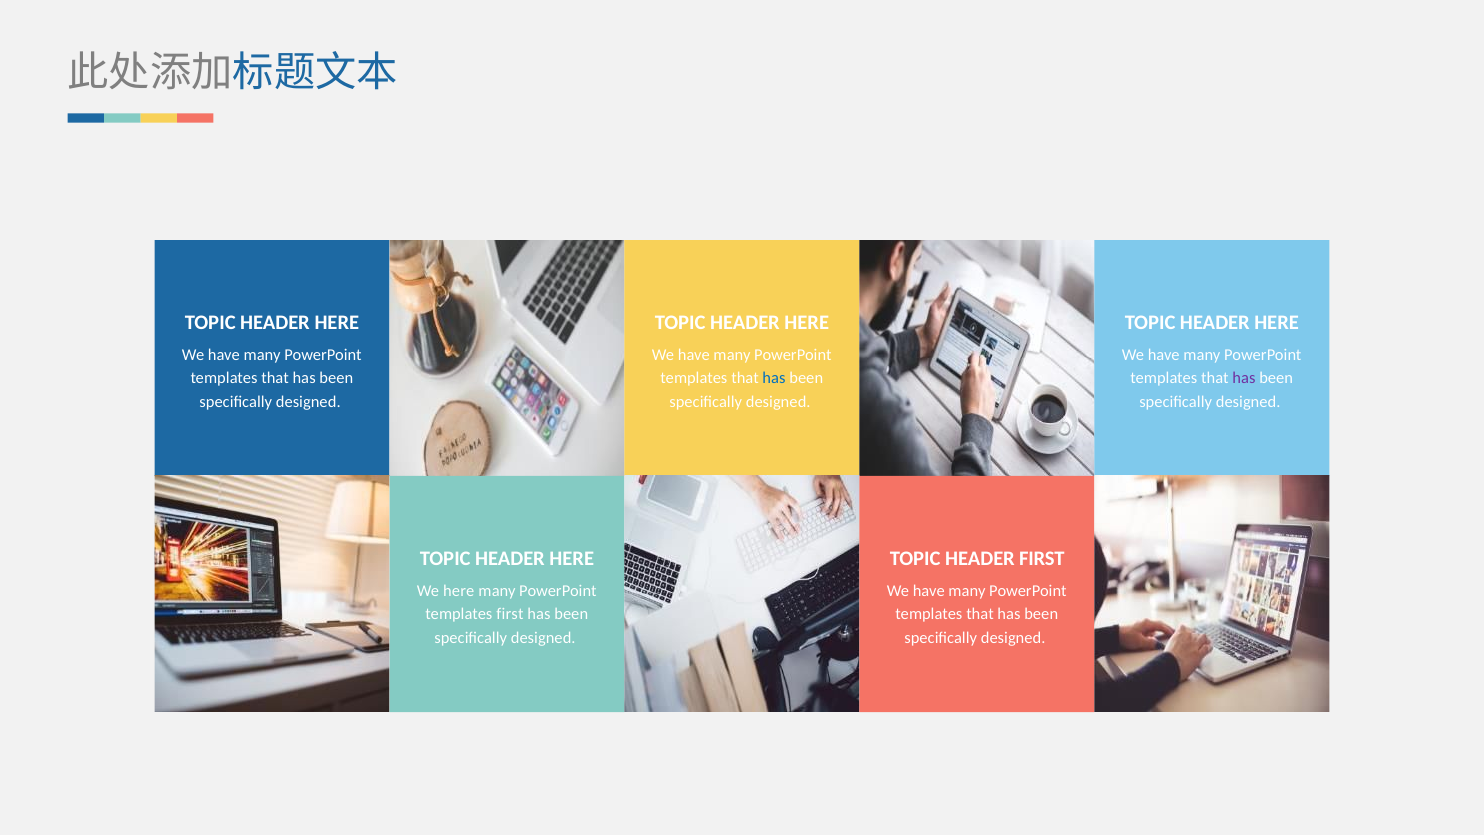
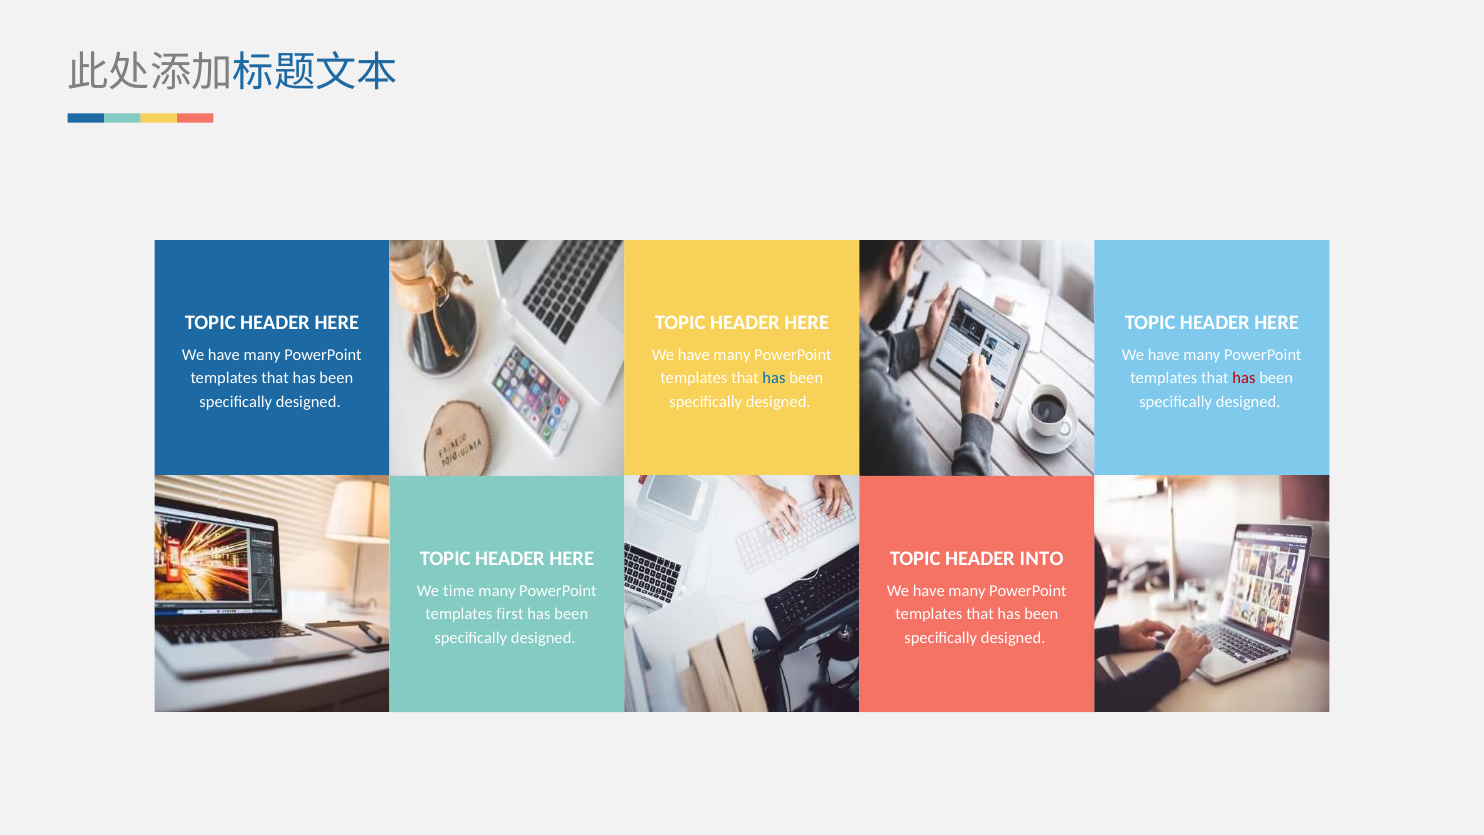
has at (1244, 378) colour: purple -> red
HEADER FIRST: FIRST -> INTO
We here: here -> time
